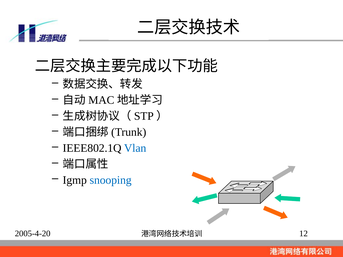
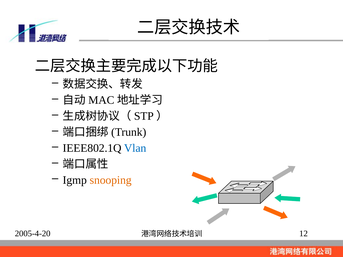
snooping colour: blue -> orange
